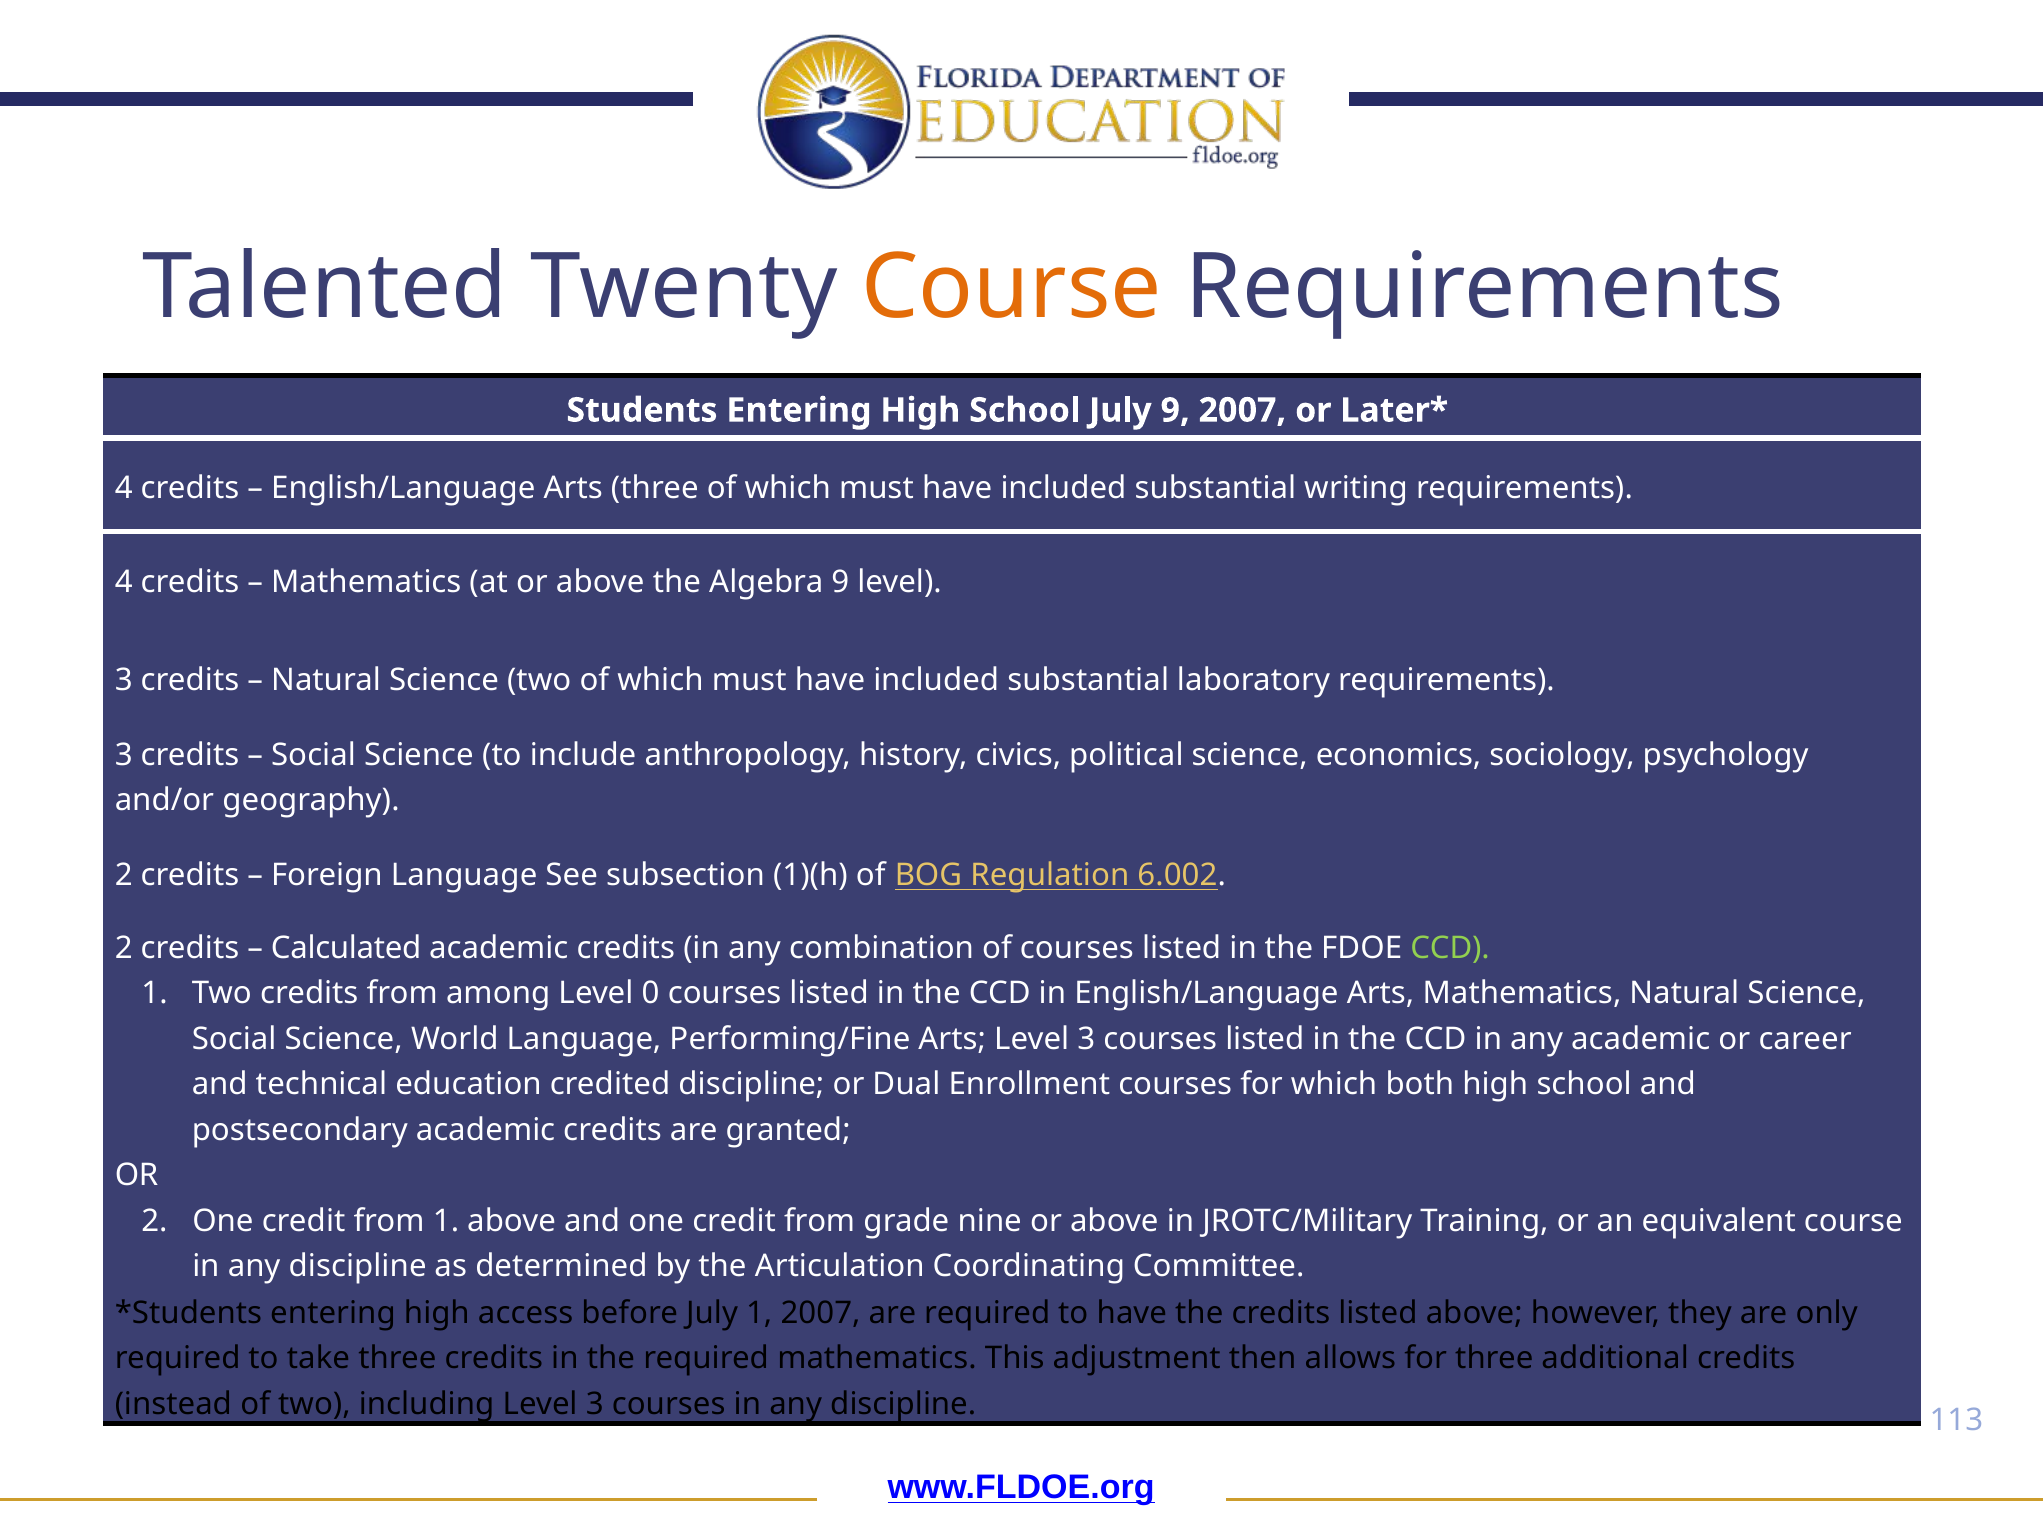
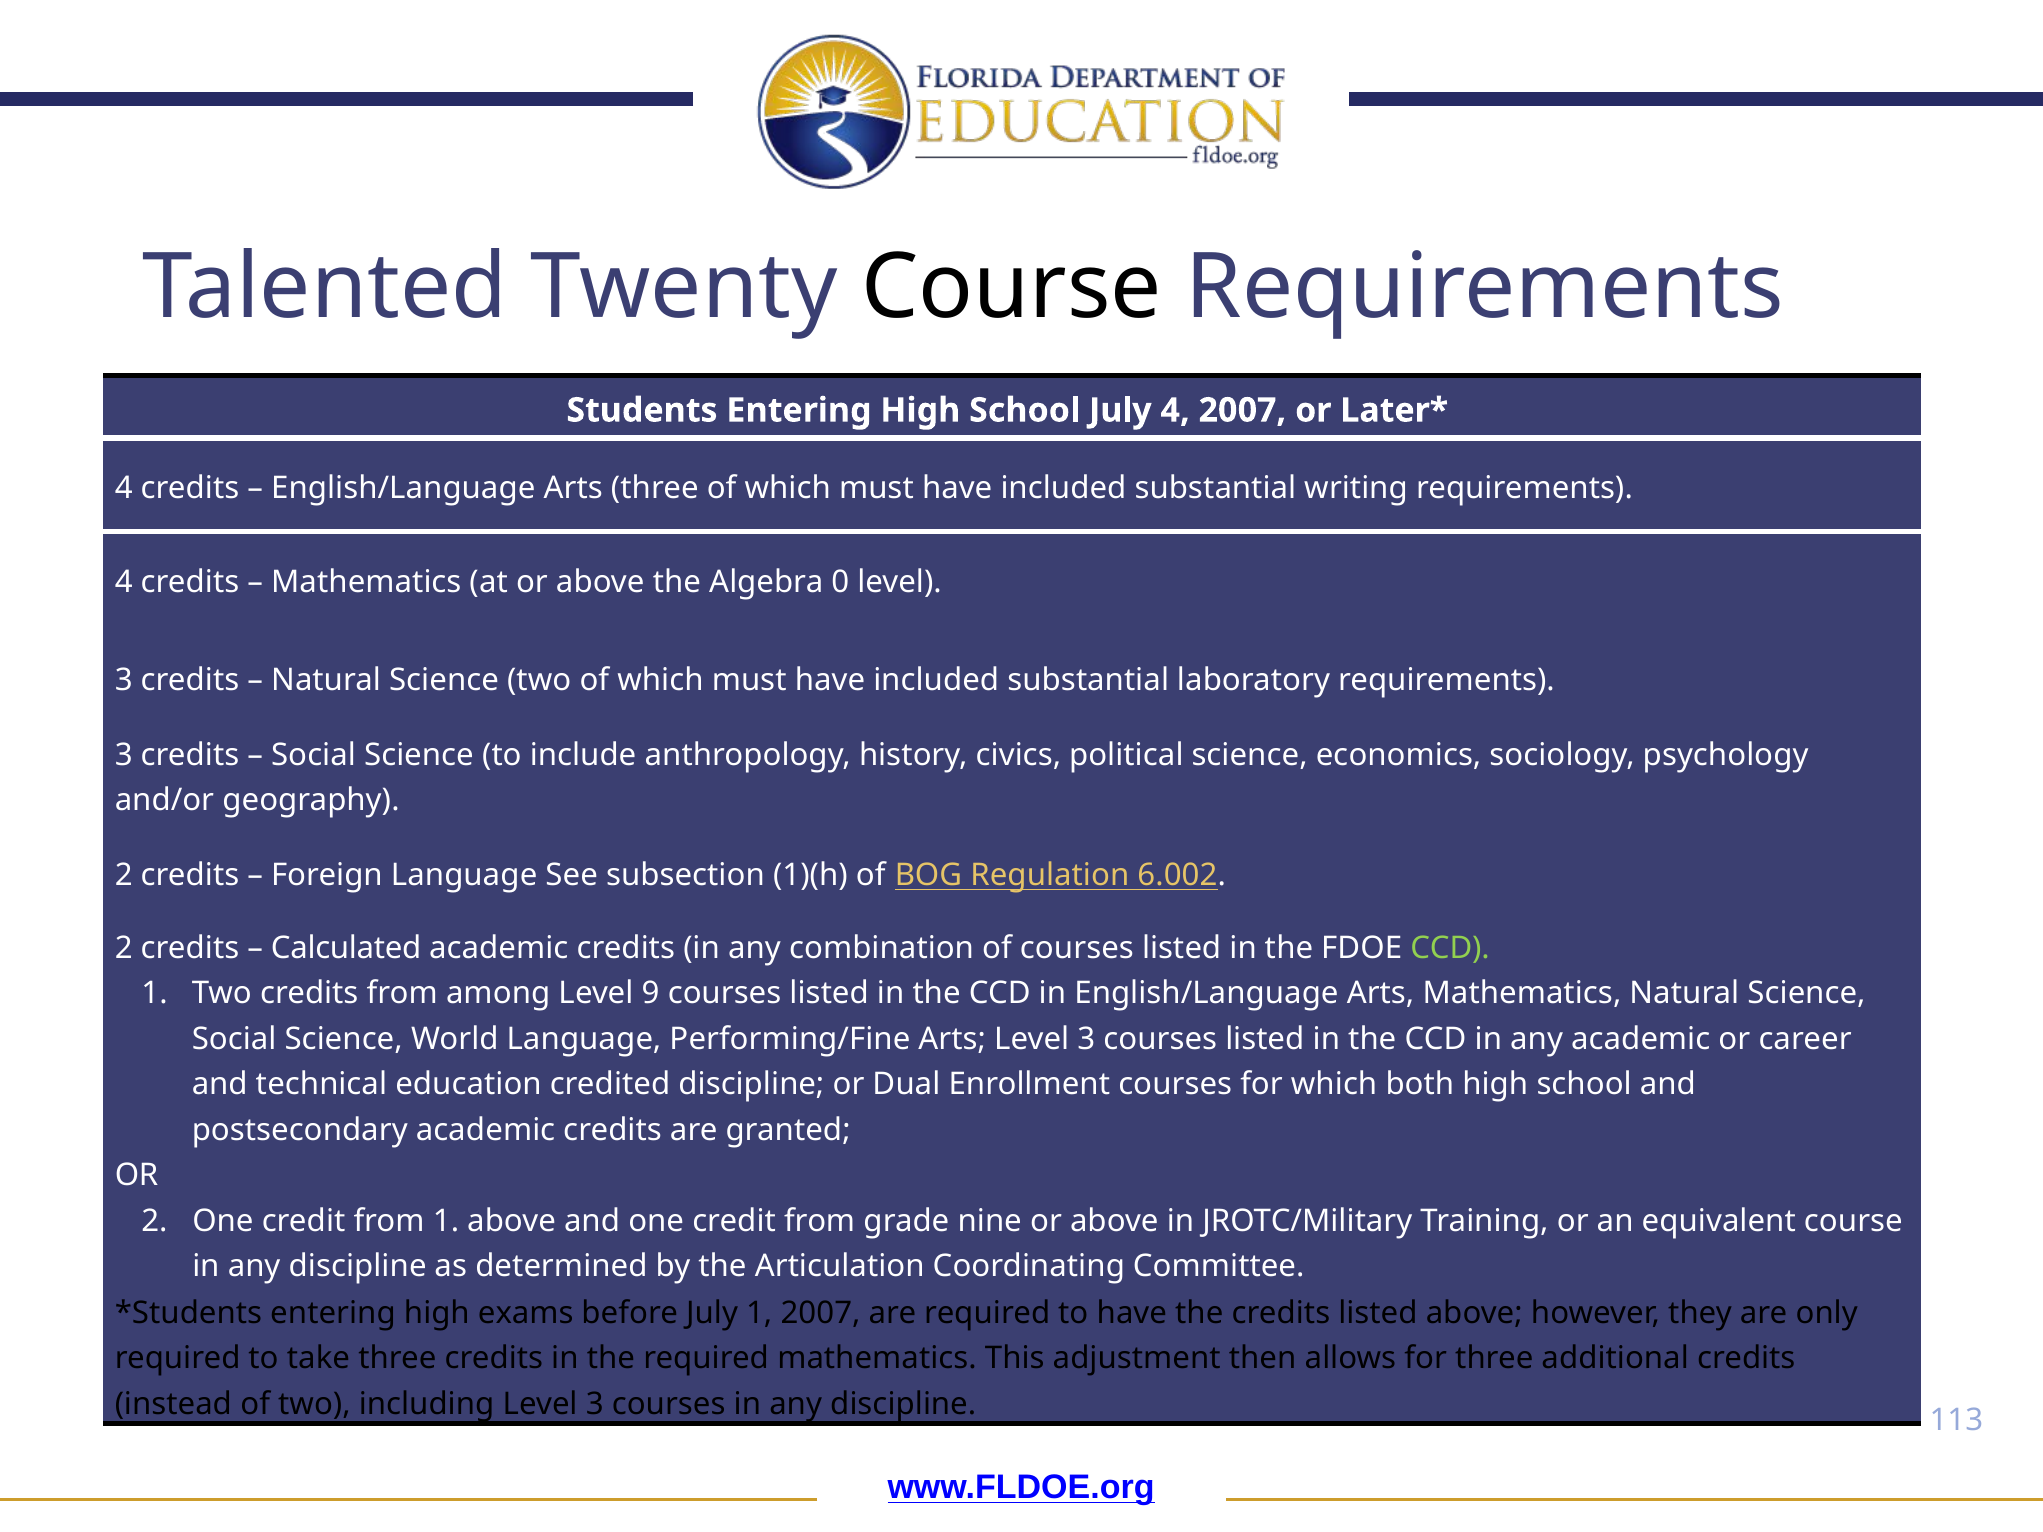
Course at (1012, 288) colour: orange -> black
July 9: 9 -> 4
Algebra 9: 9 -> 0
0: 0 -> 9
access: access -> exams
